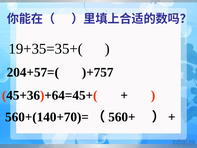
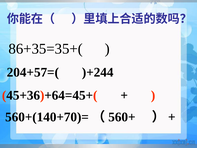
19+35=35+(: 19+35=35+( -> 86+35=35+(
)+757: )+757 -> )+244
